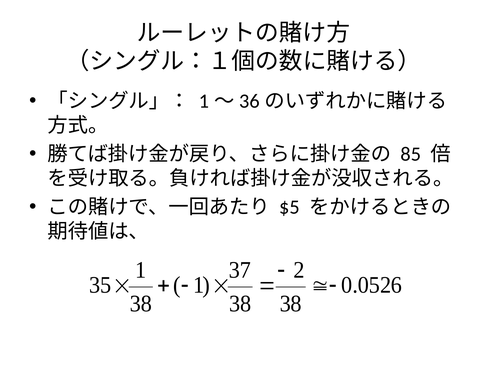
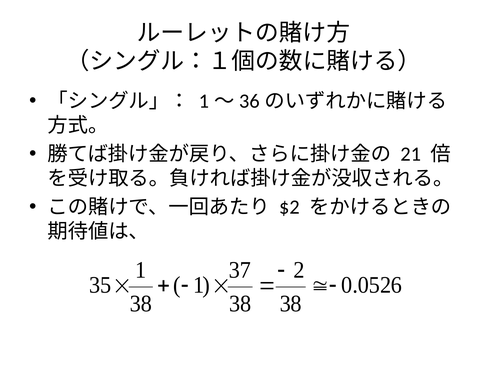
85: 85 -> 21
$5: $5 -> $2
